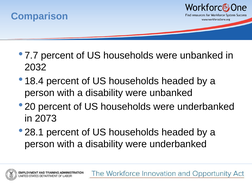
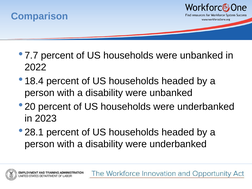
2032: 2032 -> 2022
2073: 2073 -> 2023
